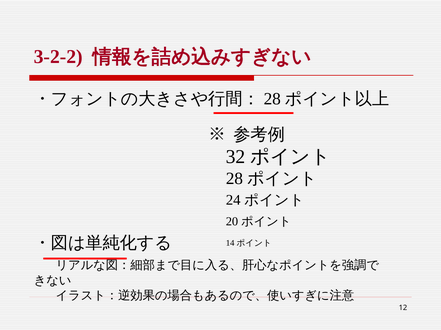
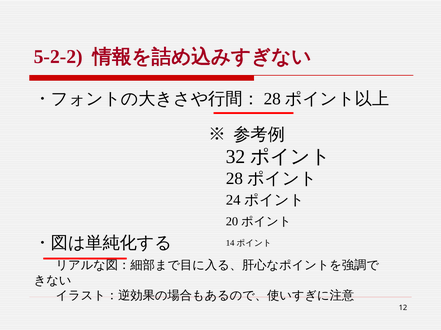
3-2-2: 3-2-2 -> 5-2-2
